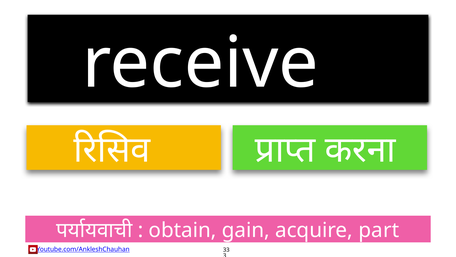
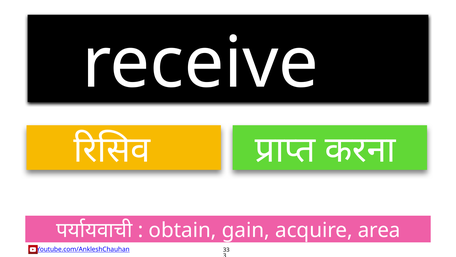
part: part -> area
